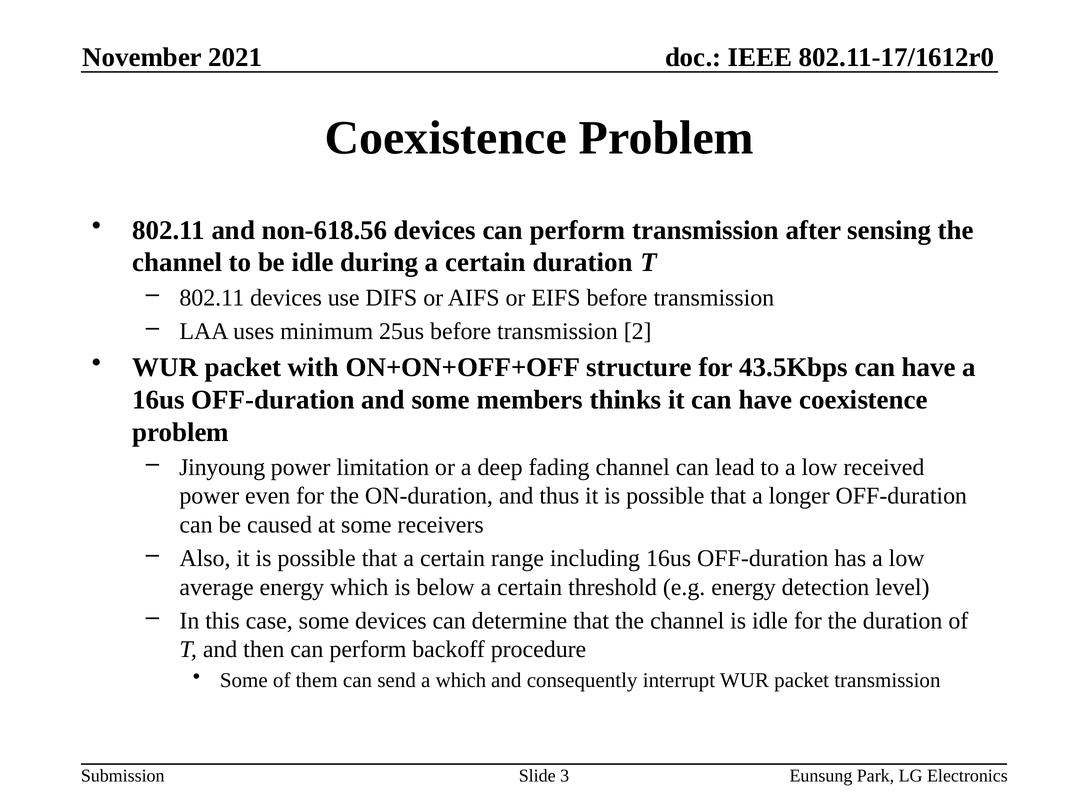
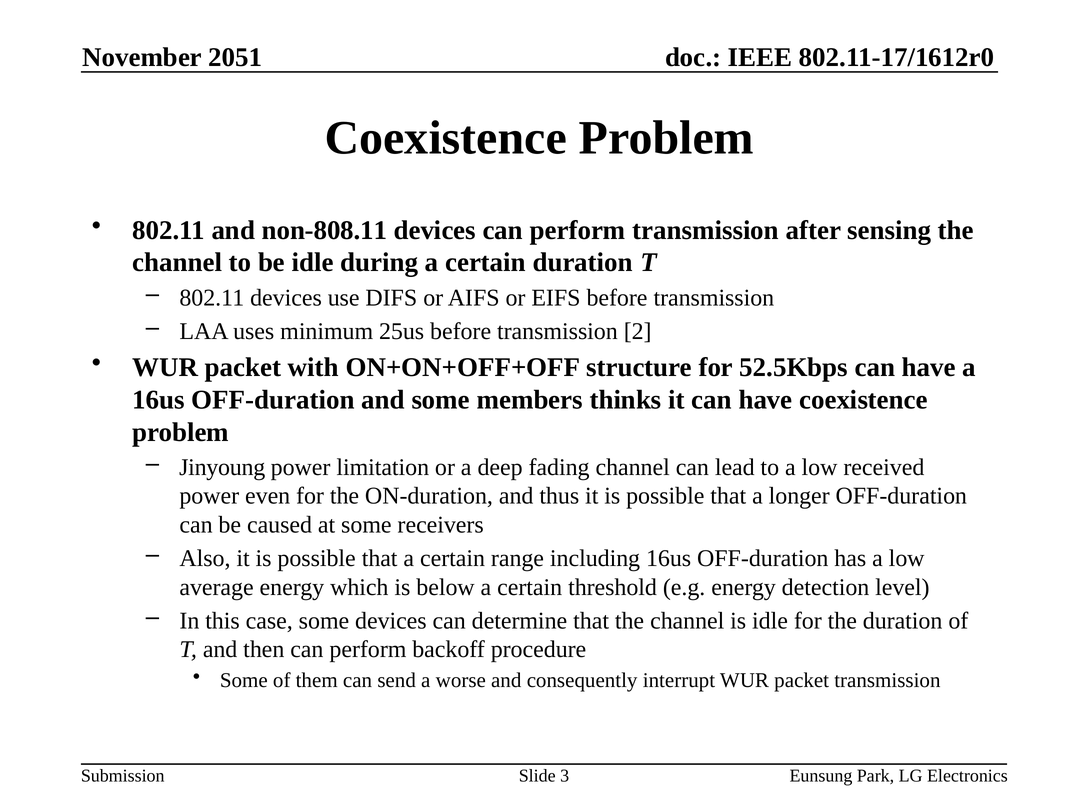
2021: 2021 -> 2051
non-618.56: non-618.56 -> non-808.11
43.5Kbps: 43.5Kbps -> 52.5Kbps
a which: which -> worse
